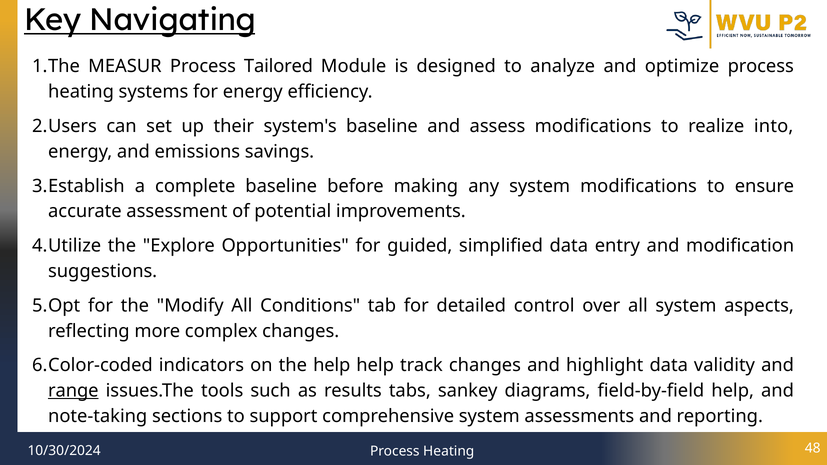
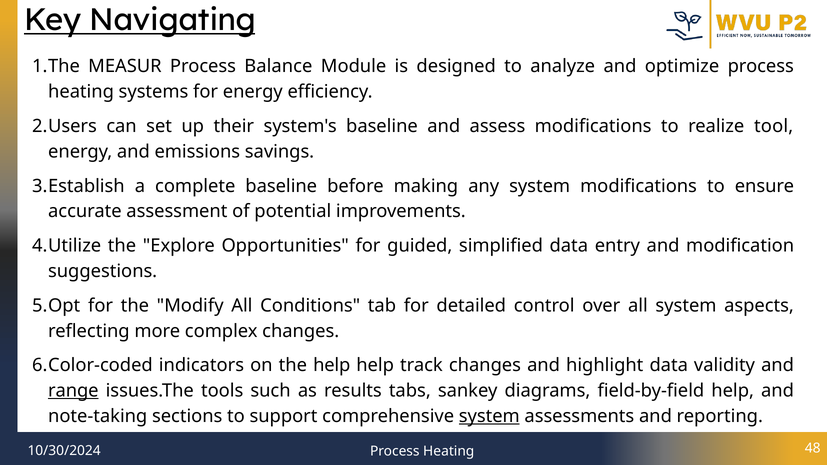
Tailored: Tailored -> Balance
into: into -> tool
system at (489, 416) underline: none -> present
